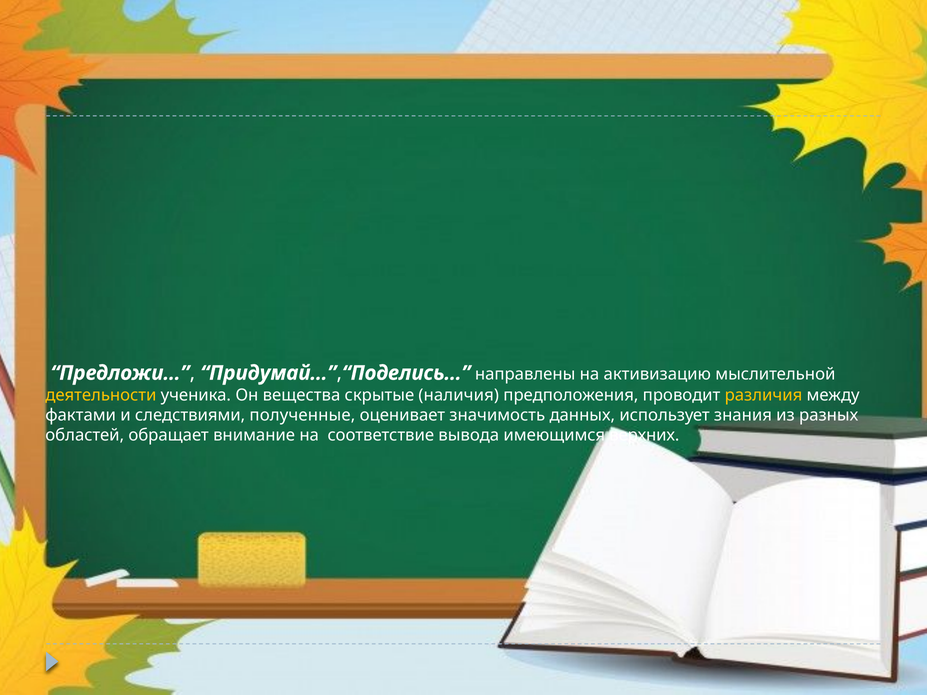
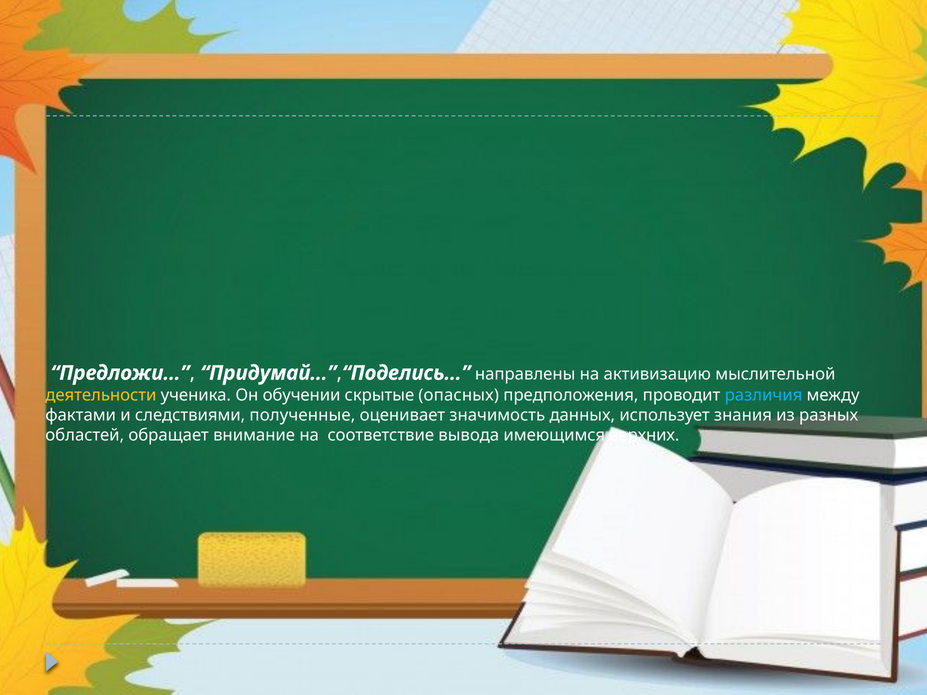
вещества: вещества -> обучении
наличия: наличия -> опасных
различия colour: yellow -> light blue
